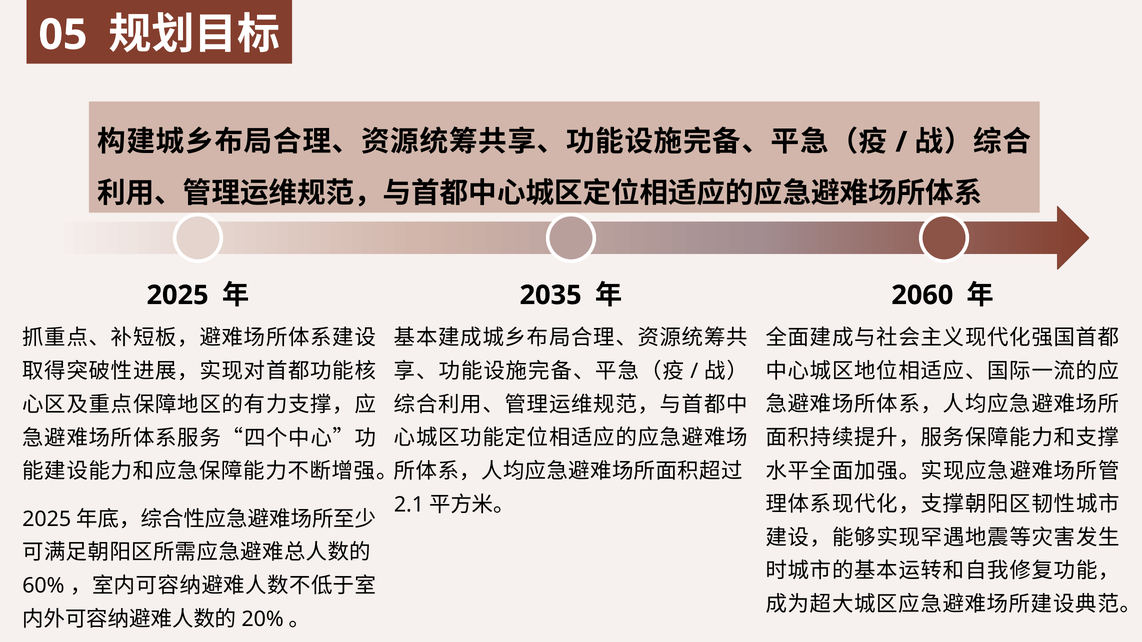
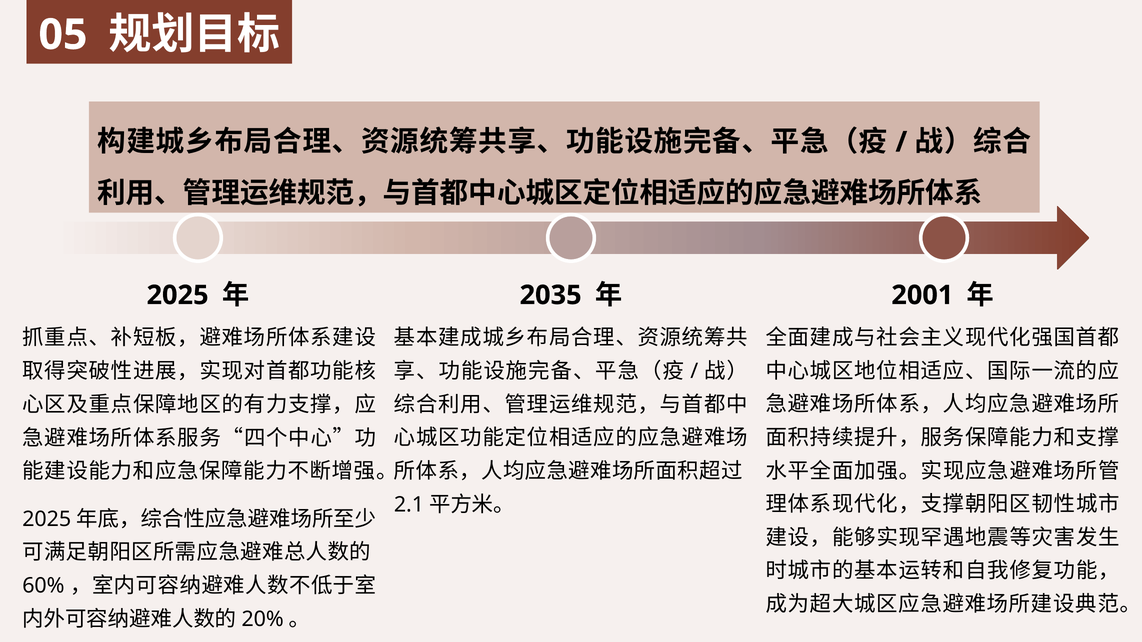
2060: 2060 -> 2001
